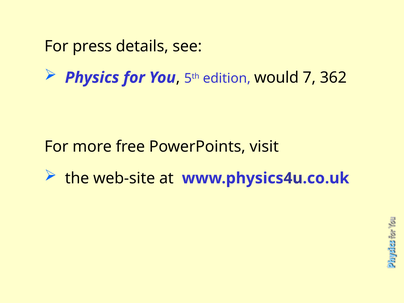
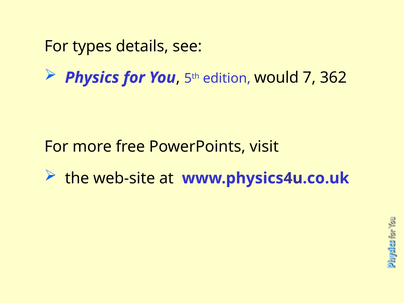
press: press -> types
